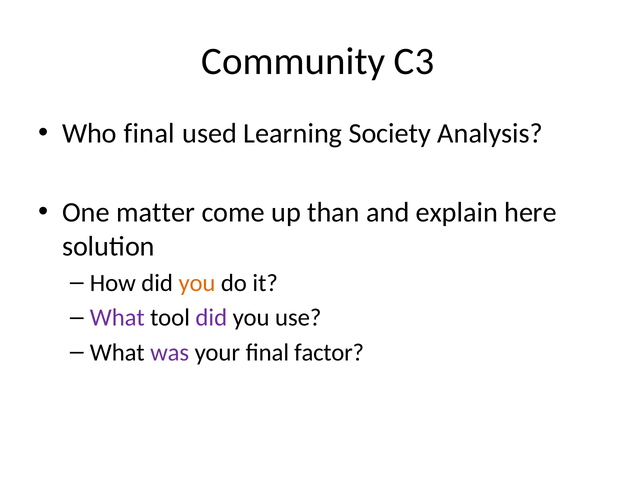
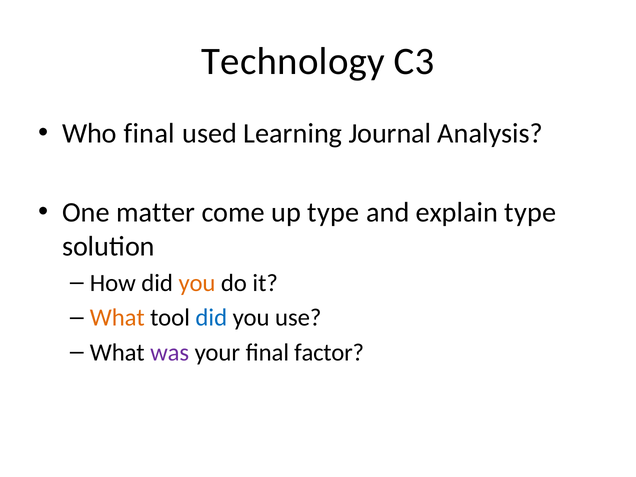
Community: Community -> Technology
Society: Society -> Journal
up than: than -> type
explain here: here -> type
What at (117, 318) colour: purple -> orange
did at (211, 318) colour: purple -> blue
